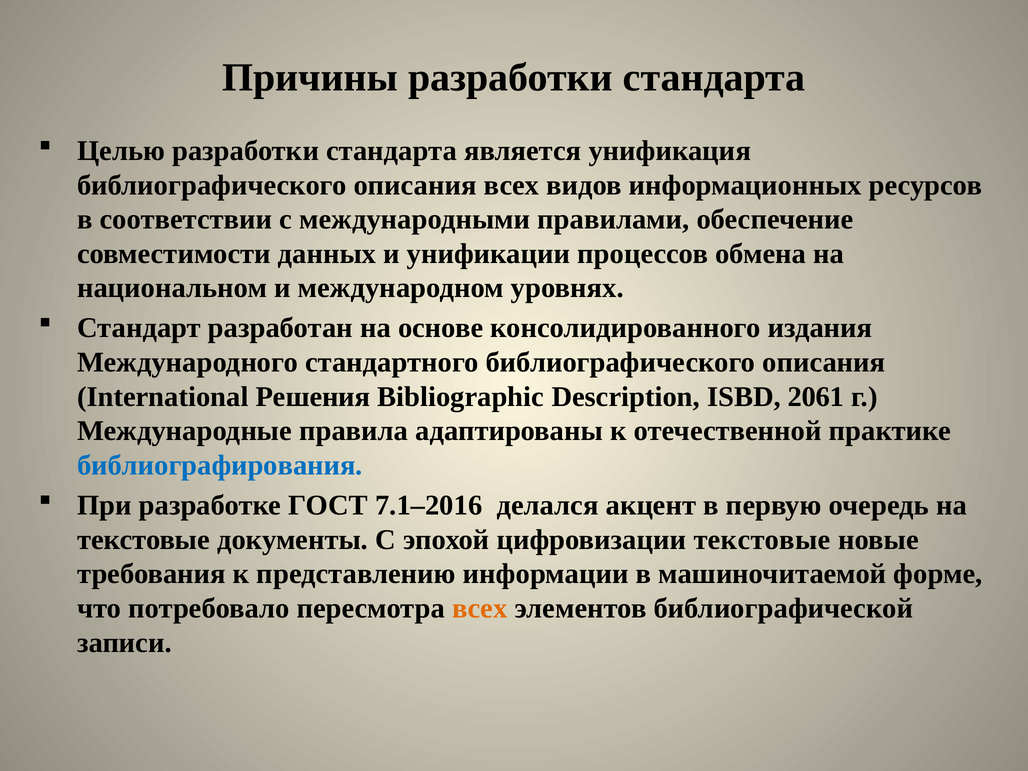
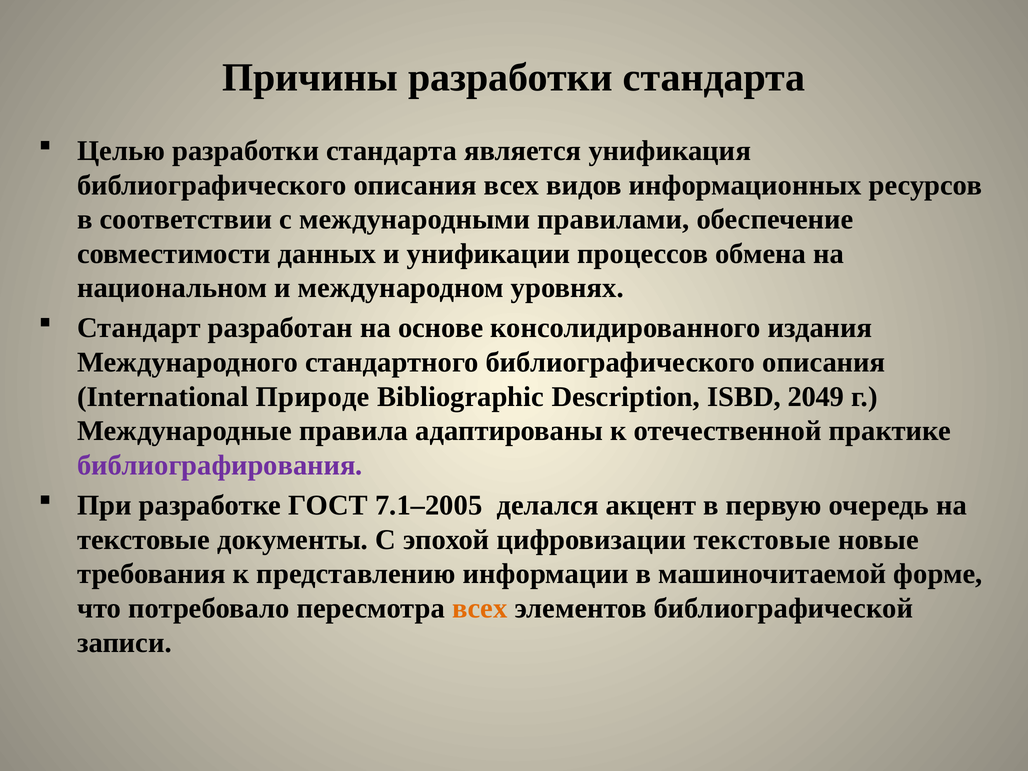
Решения: Решения -> Природе
2061: 2061 -> 2049
библиографирования colour: blue -> purple
7.1–2016: 7.1–2016 -> 7.1–2005
